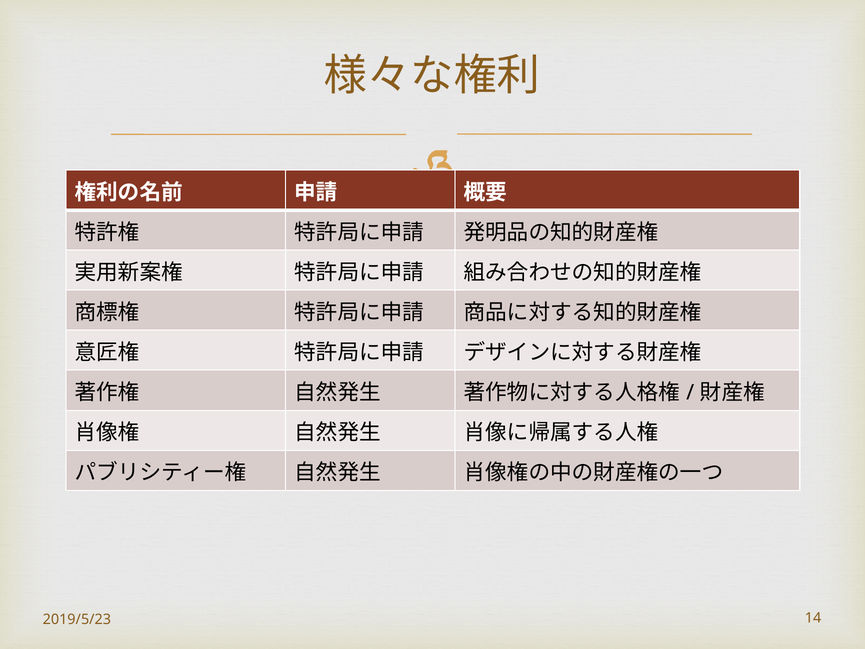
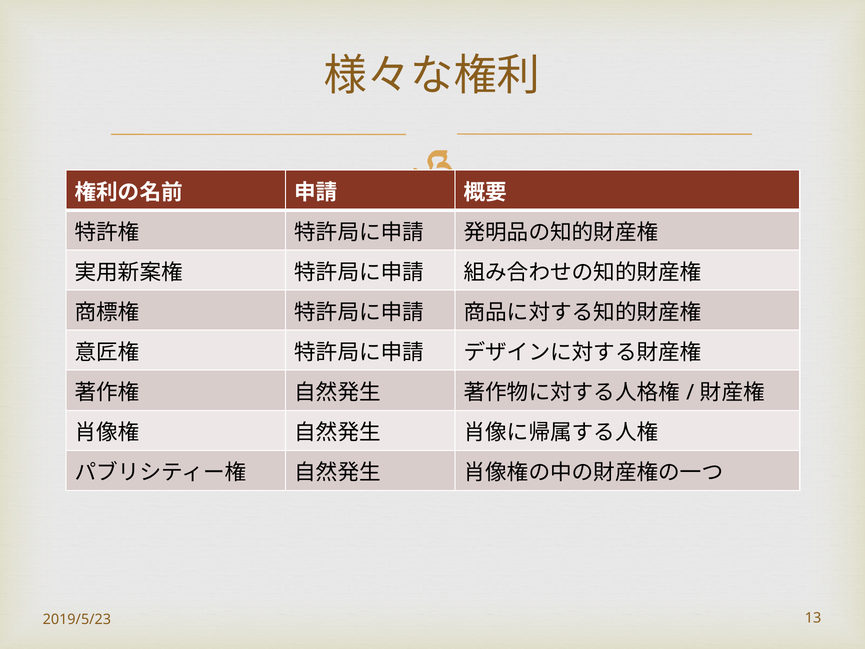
14: 14 -> 13
